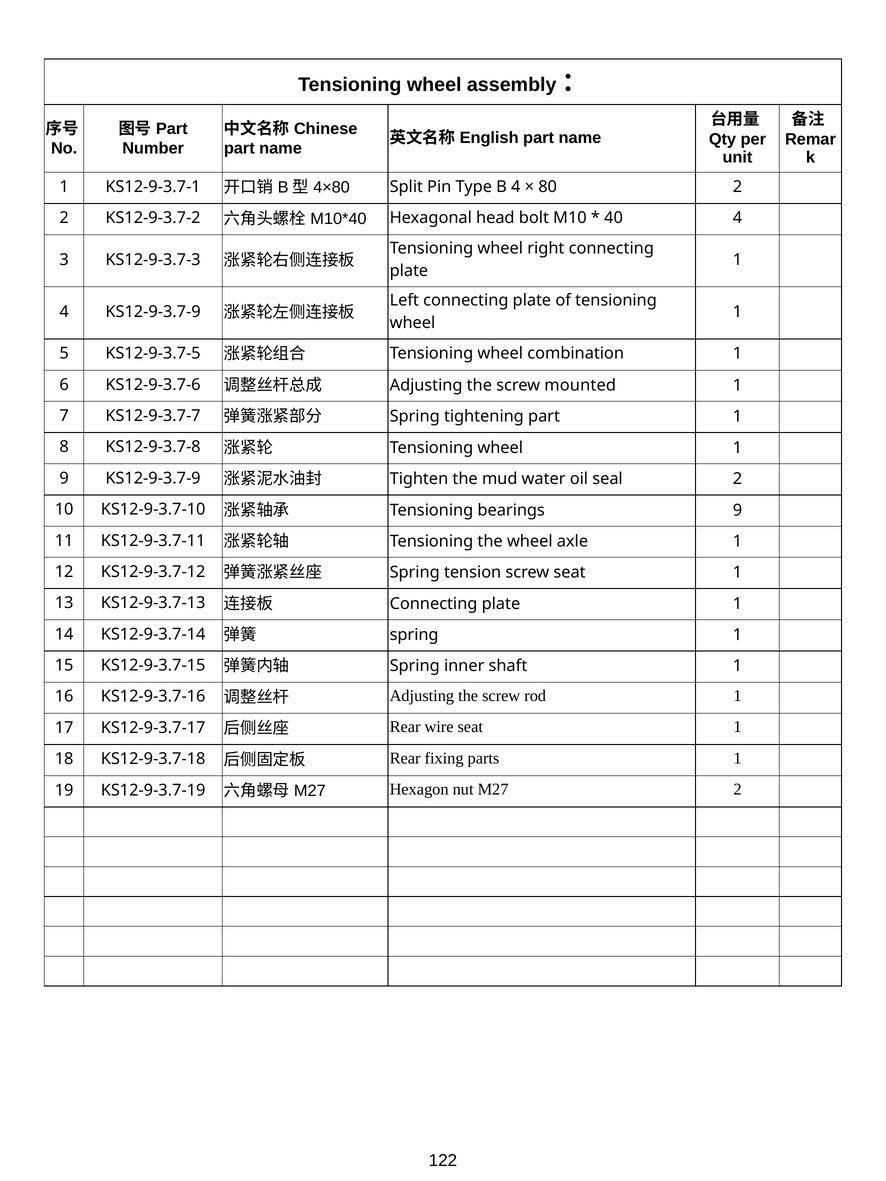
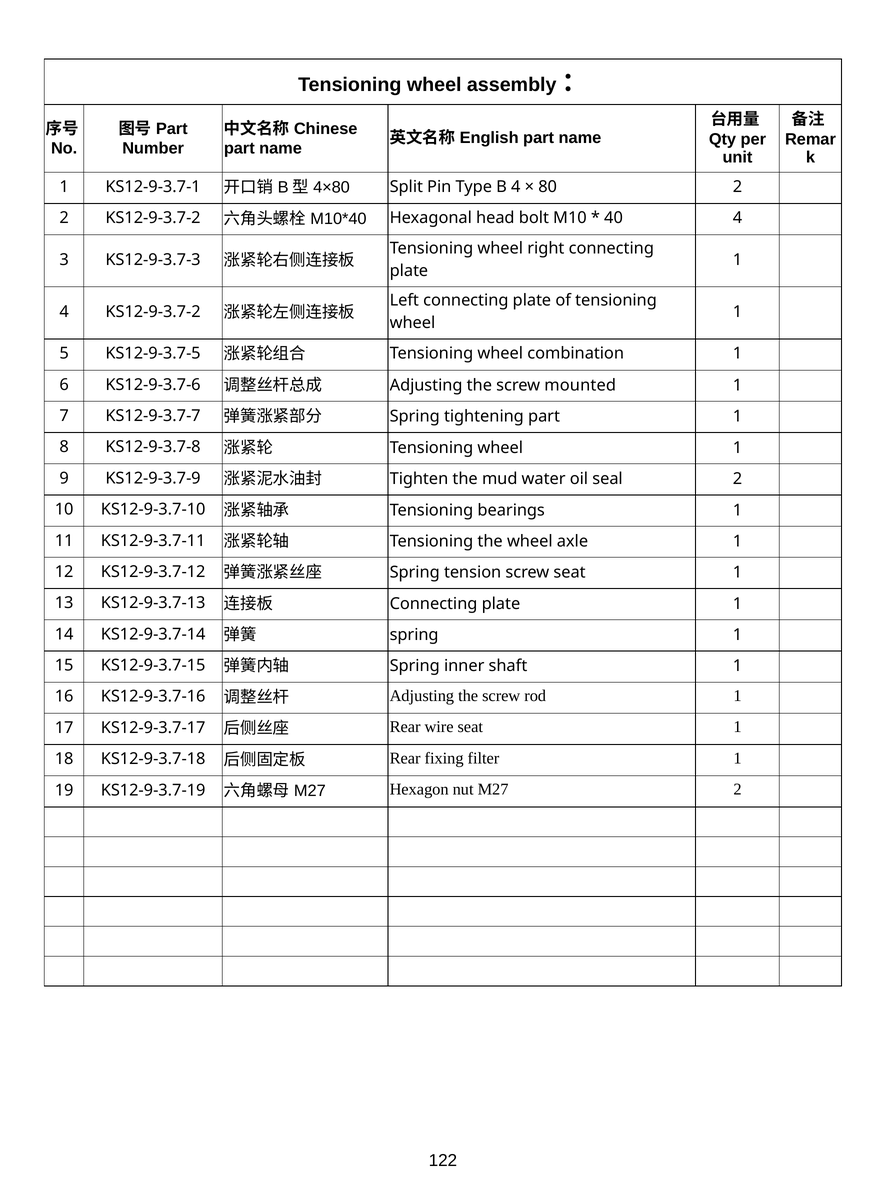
4 KS12-9-3.7-9: KS12-9-3.7-9 -> KS12-9-3.7-2
bearings 9: 9 -> 1
parts: parts -> filter
